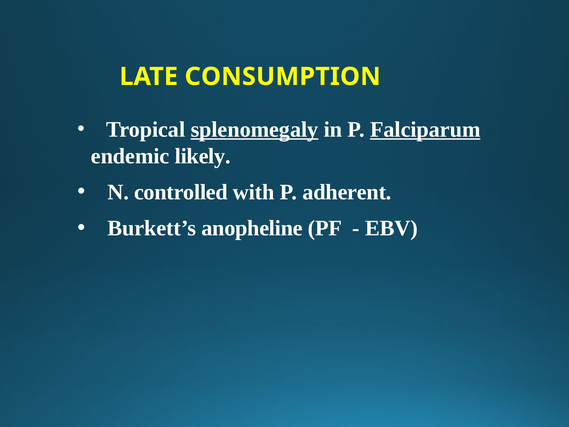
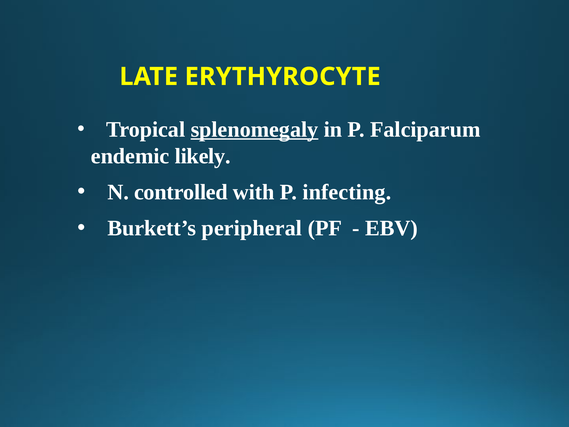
CONSUMPTION: CONSUMPTION -> ERYTHYROCYTE
Falciparum underline: present -> none
adherent: adherent -> infecting
anopheline: anopheline -> peripheral
